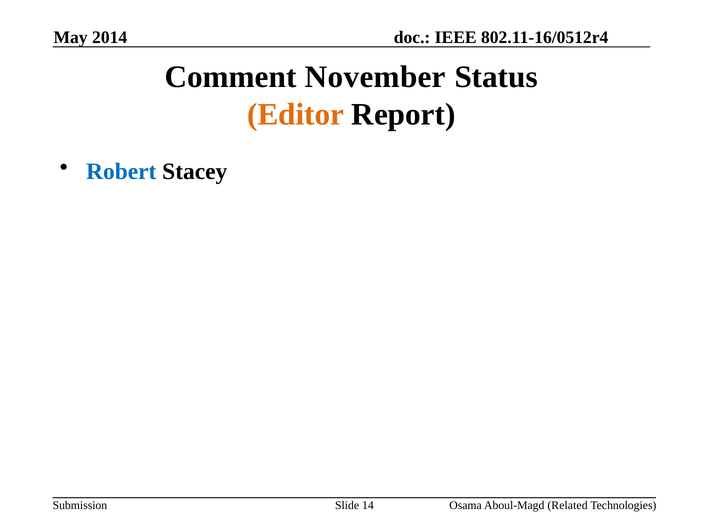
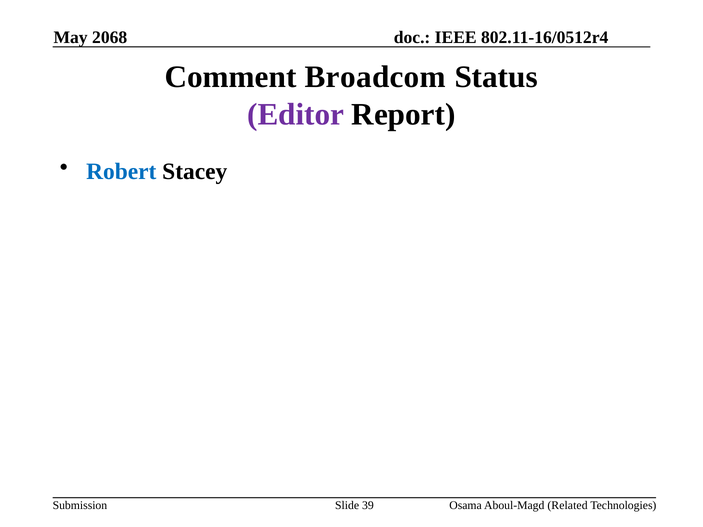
2014: 2014 -> 2068
November: November -> Broadcom
Editor colour: orange -> purple
14: 14 -> 39
